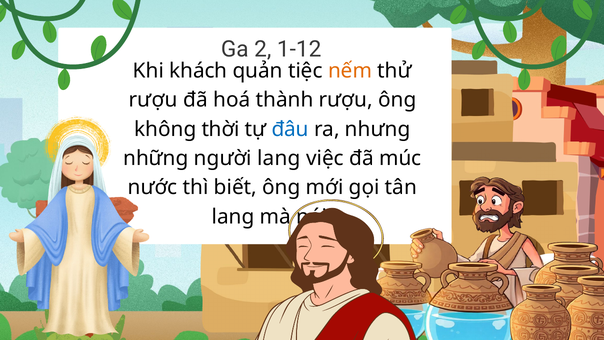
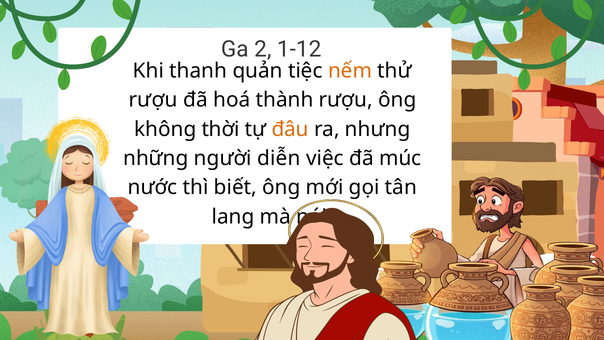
khách: khách -> thanh
đâu colour: blue -> orange
người lang: lang -> diễn
